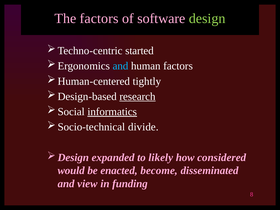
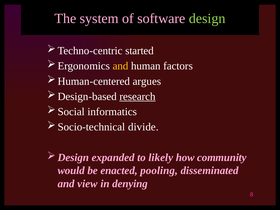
The factors: factors -> system
and at (120, 66) colour: light blue -> yellow
tightly: tightly -> argues
informatics underline: present -> none
considered: considered -> community
become: become -> pooling
funding: funding -> denying
